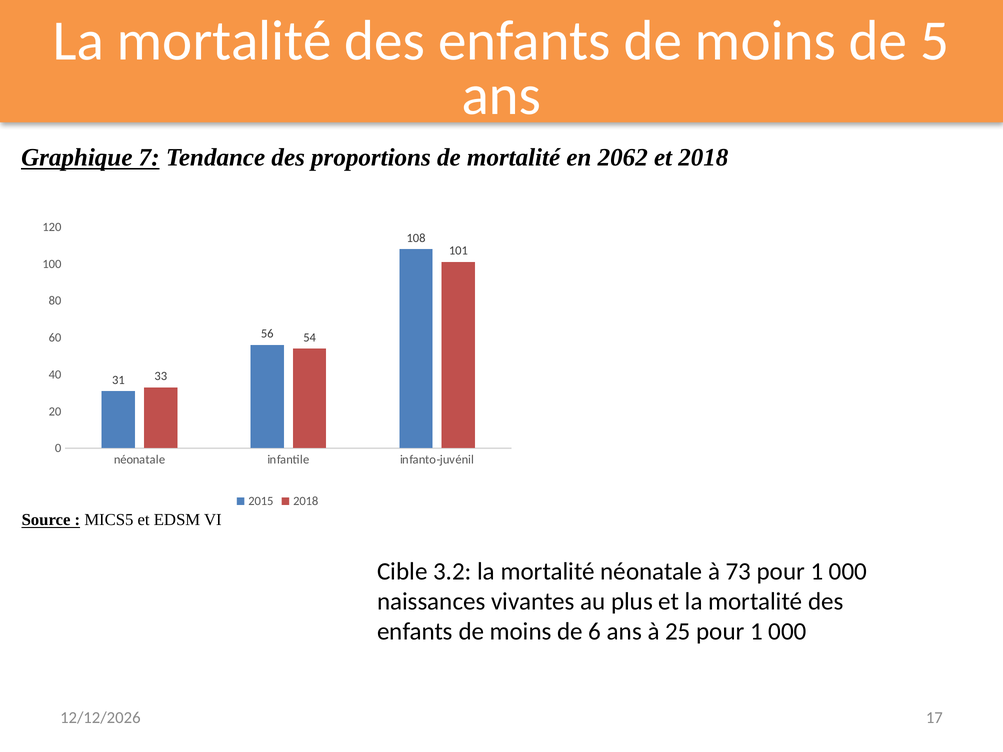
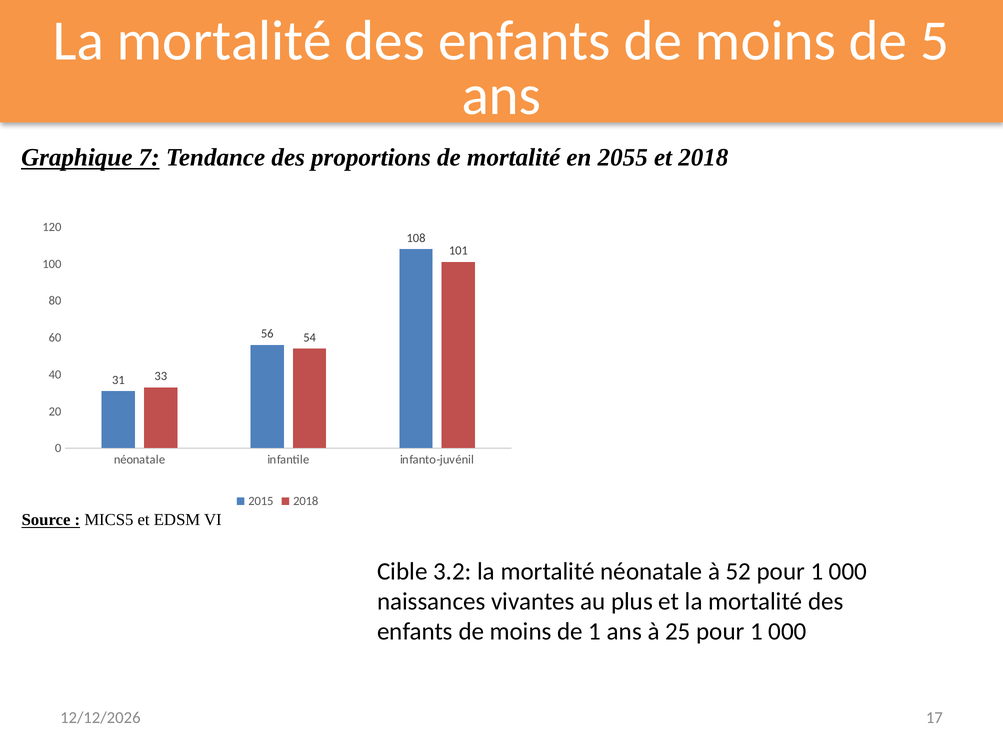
2062: 2062 -> 2055
73: 73 -> 52
de 6: 6 -> 1
